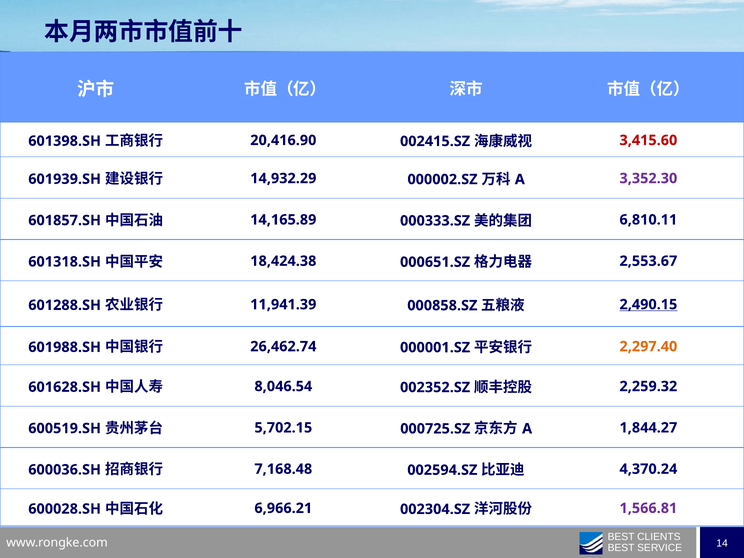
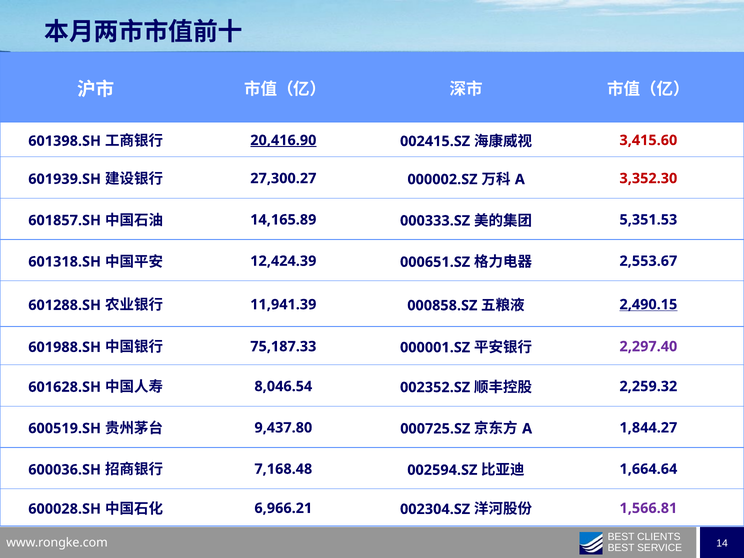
20,416.90 underline: none -> present
14,932.29: 14,932.29 -> 27,300.27
3,352.30 colour: purple -> red
6,810.11: 6,810.11 -> 5,351.53
18,424.38: 18,424.38 -> 12,424.39
26,462.74: 26,462.74 -> 75,187.33
2,297.40 colour: orange -> purple
5,702.15: 5,702.15 -> 9,437.80
4,370.24: 4,370.24 -> 1,664.64
